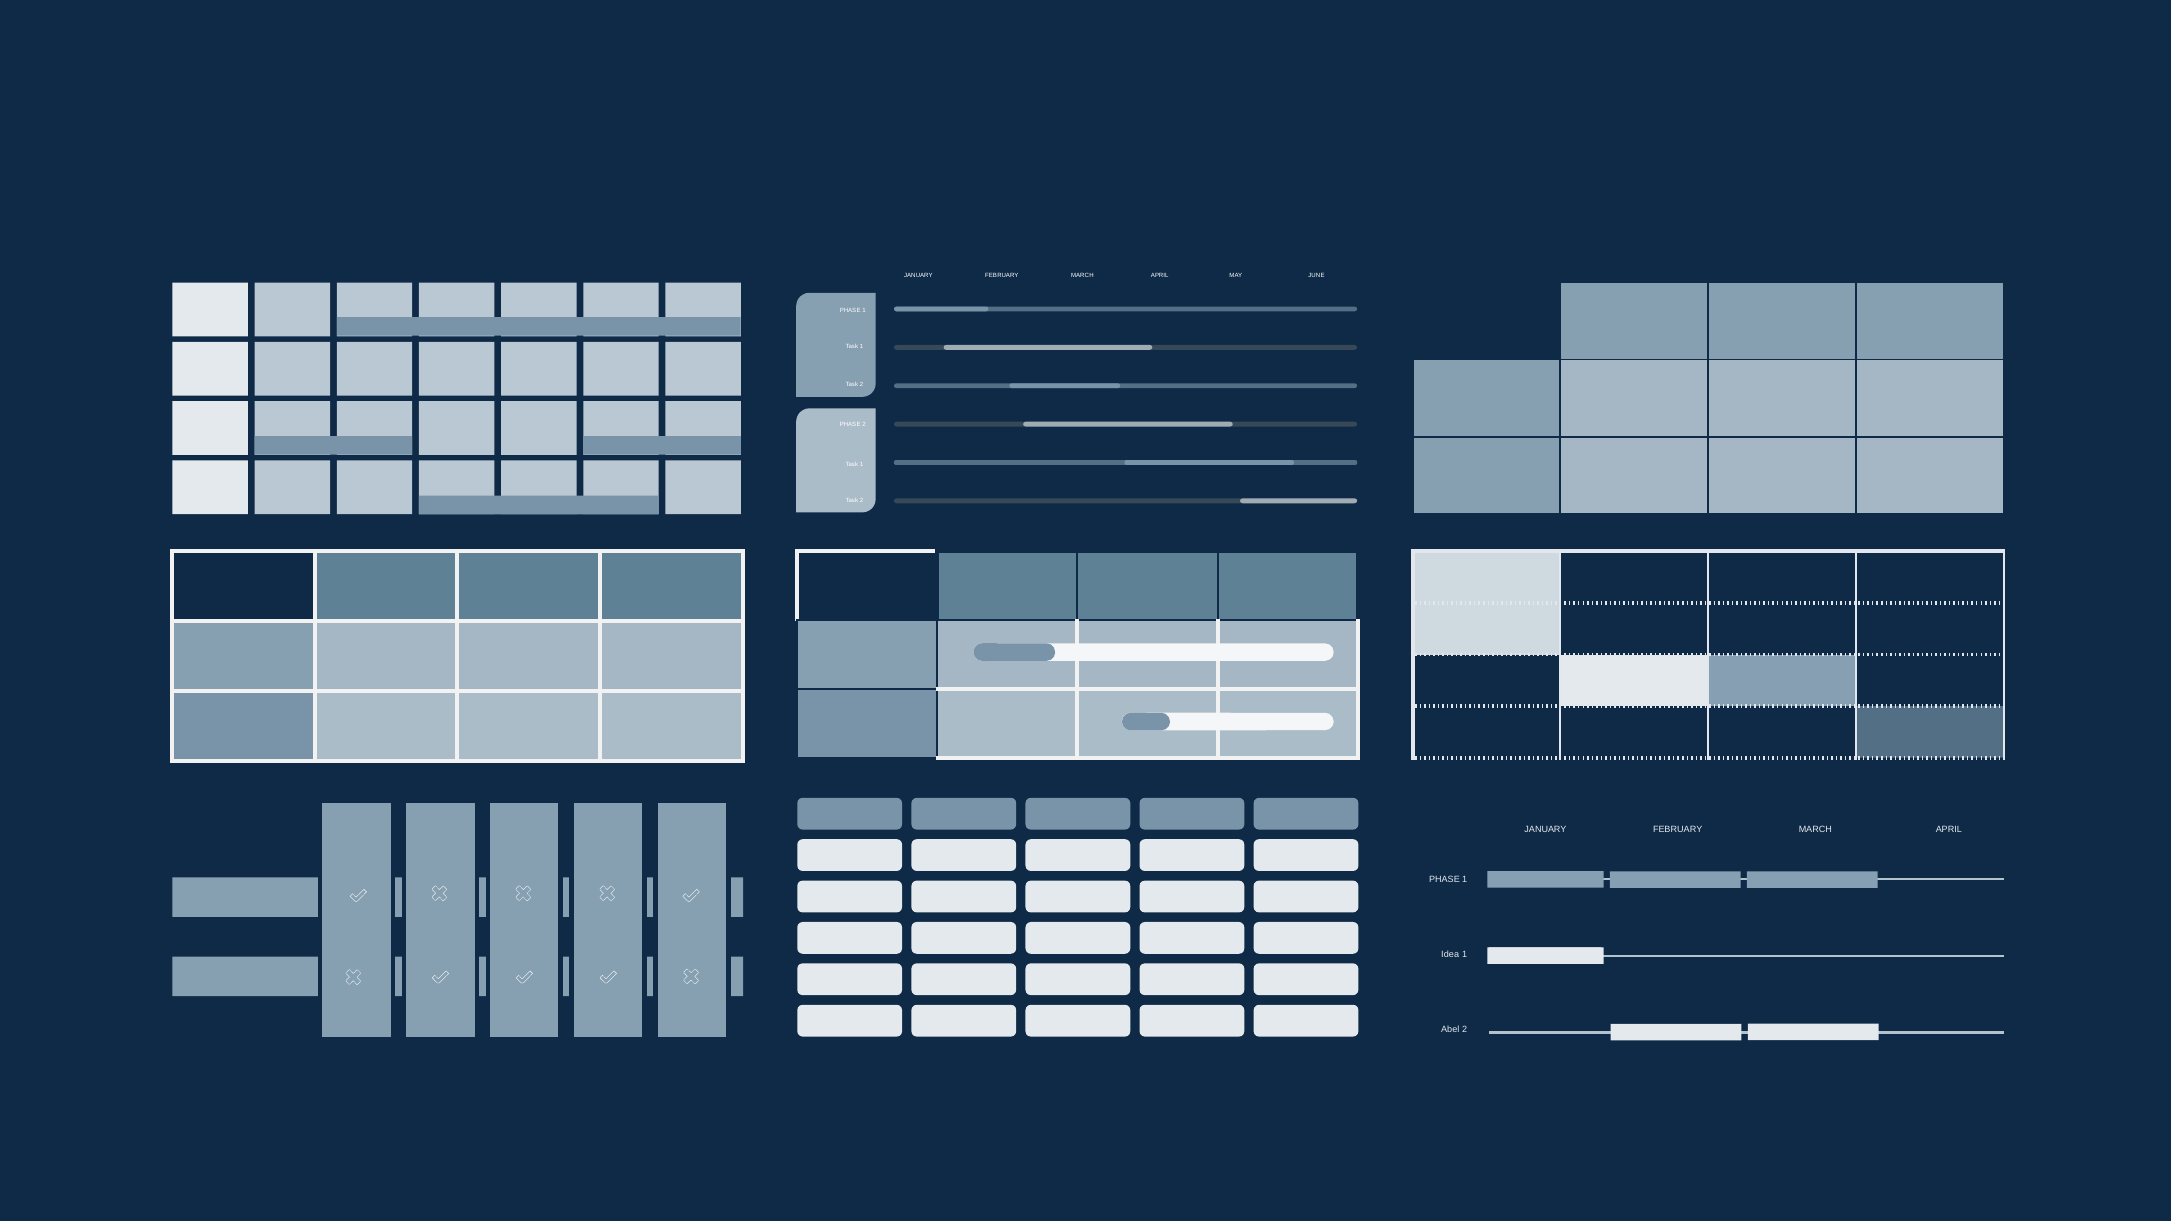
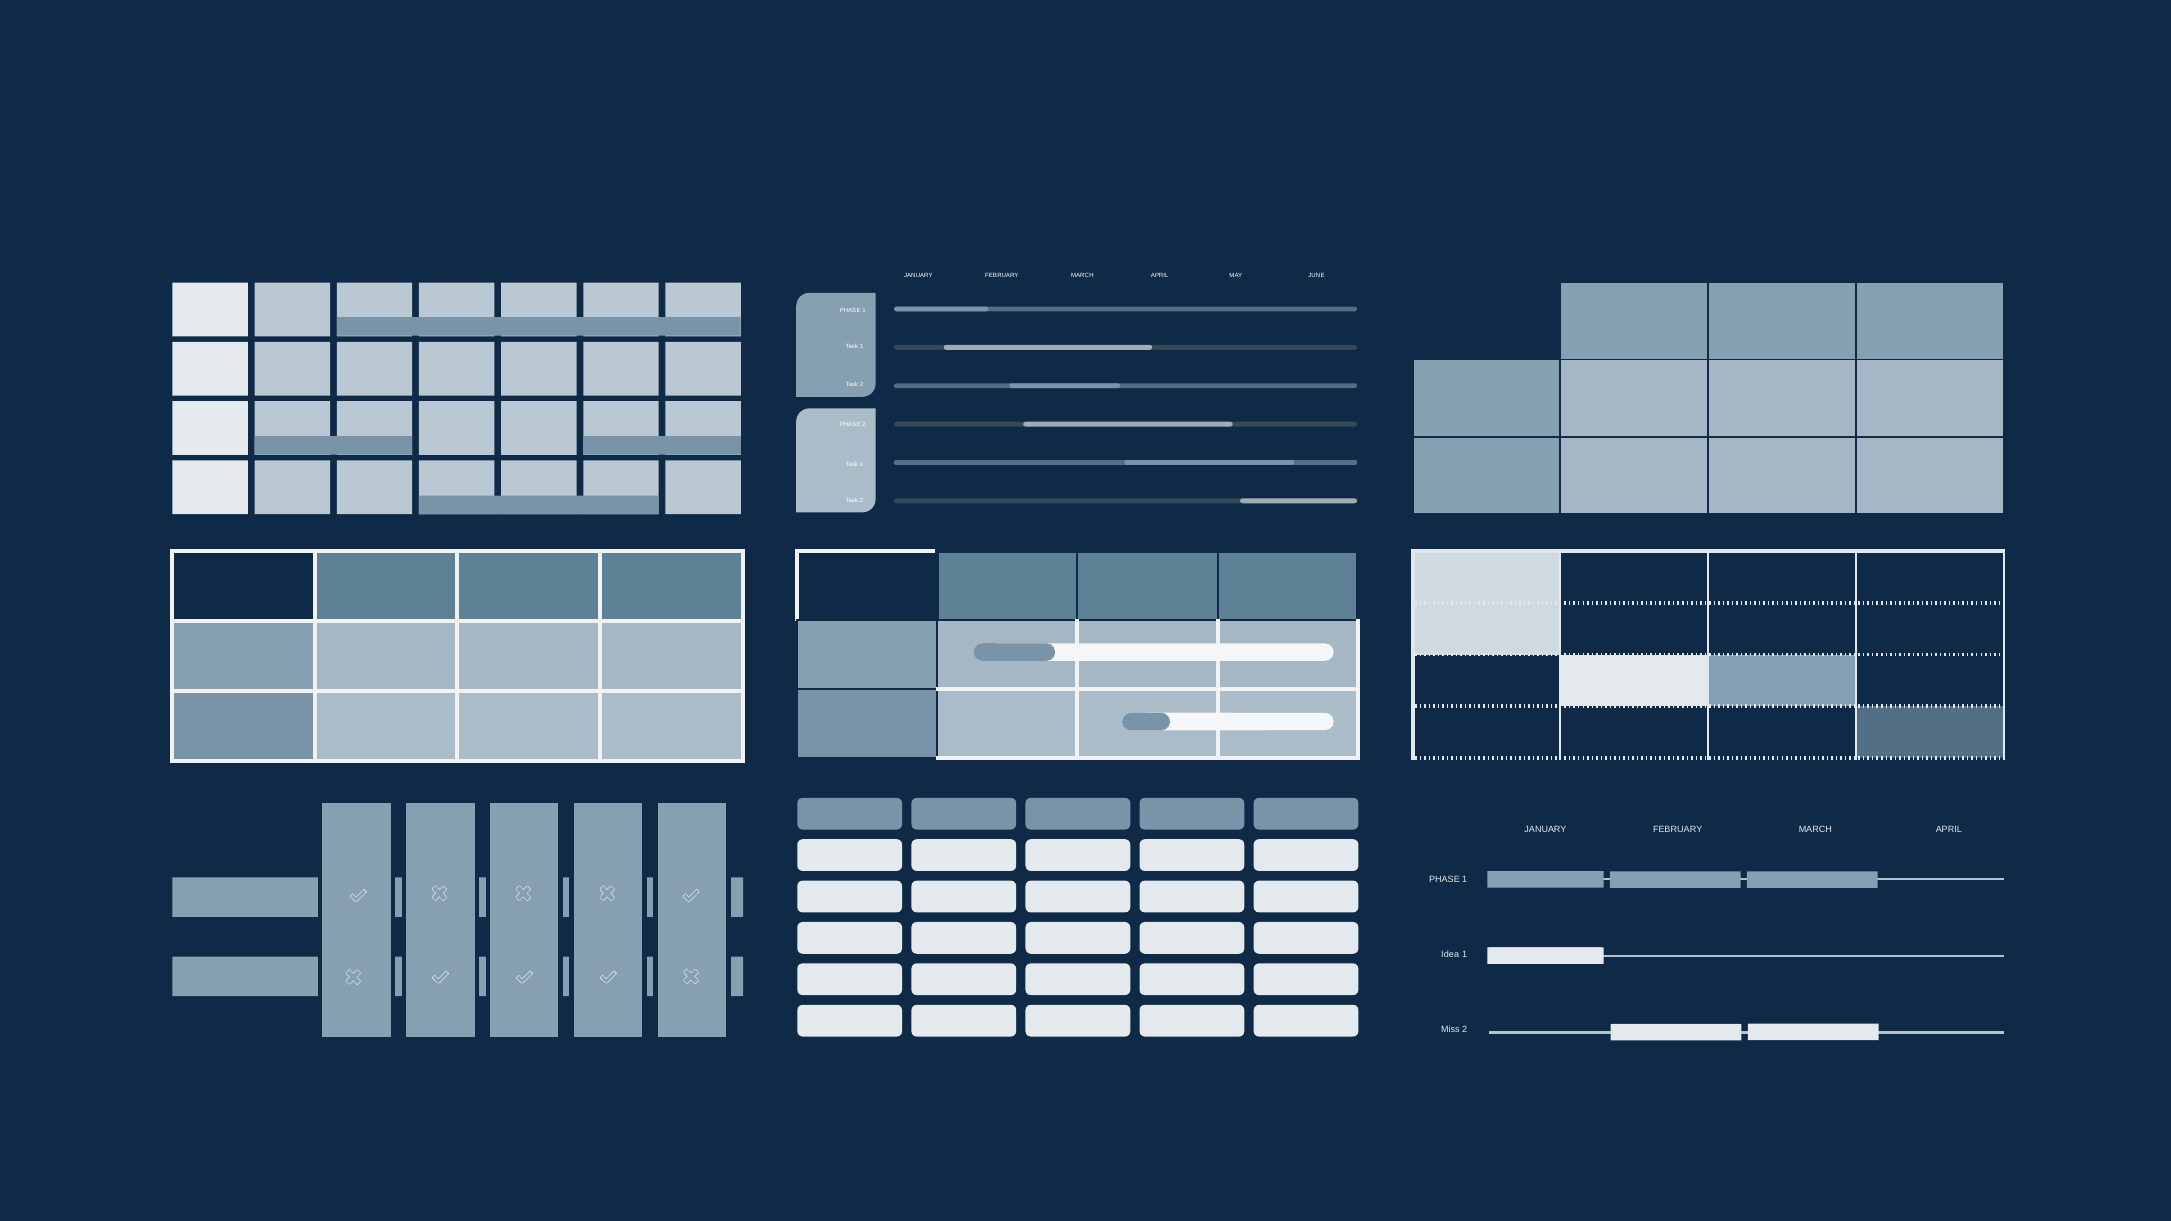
Abel: Abel -> Miss
